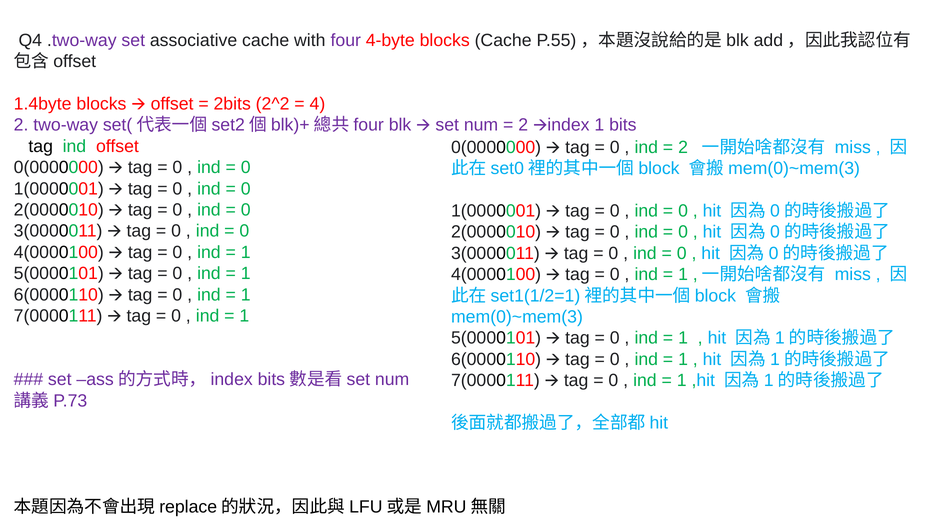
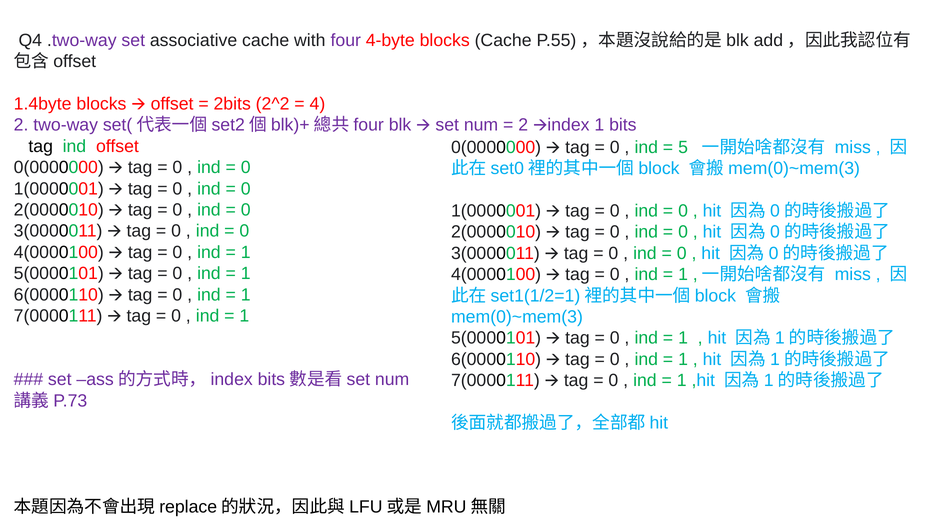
2 at (683, 147): 2 -> 5
